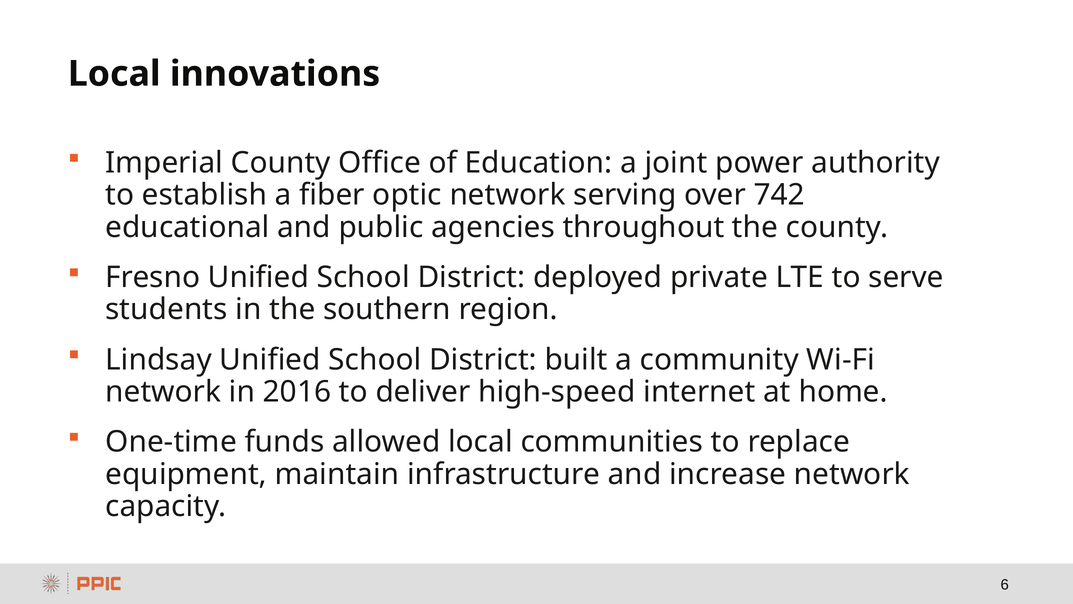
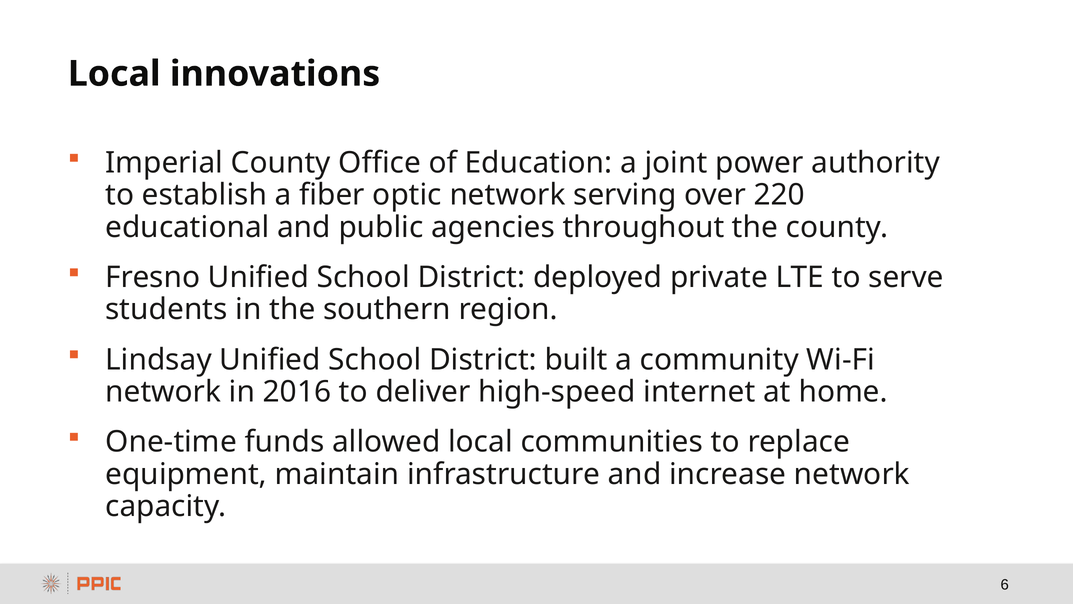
742: 742 -> 220
